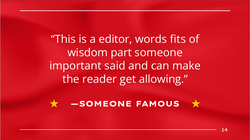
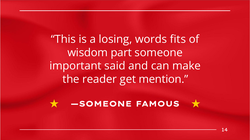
editor: editor -> losing
allowing: allowing -> mention
